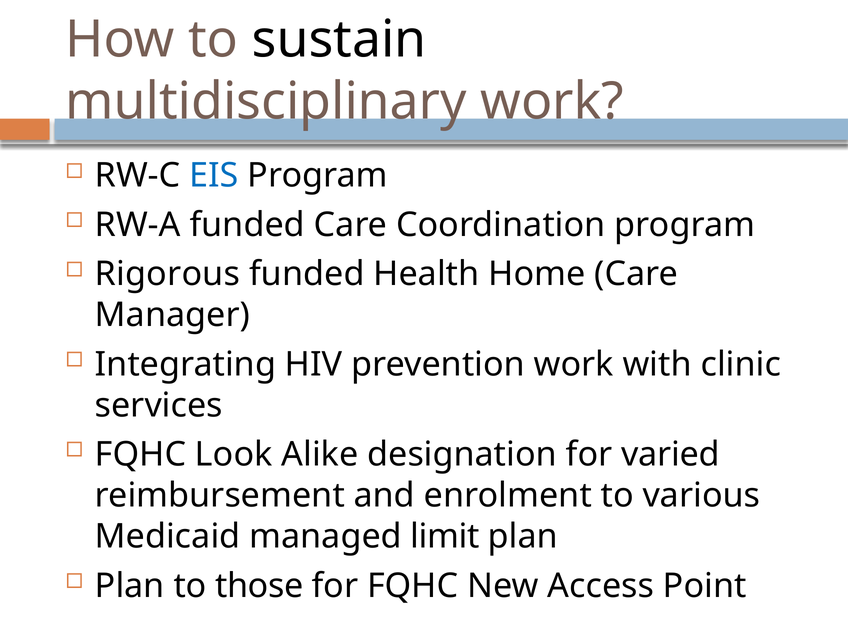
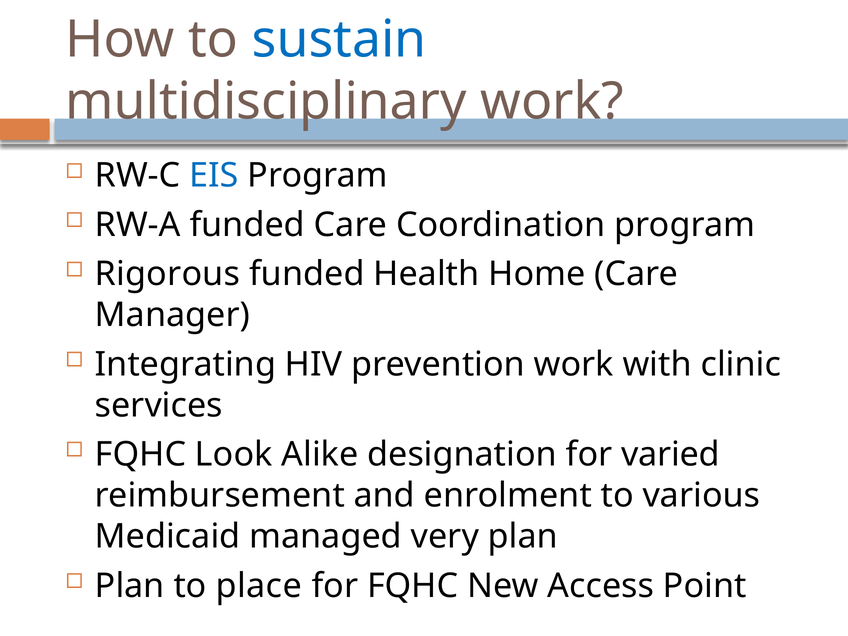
sustain colour: black -> blue
limit: limit -> very
those: those -> place
